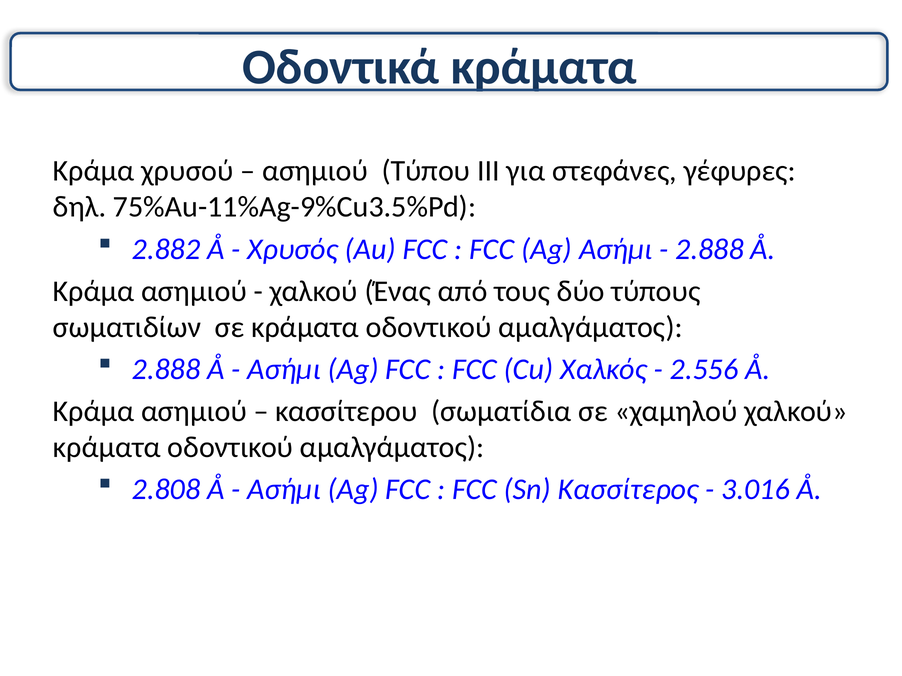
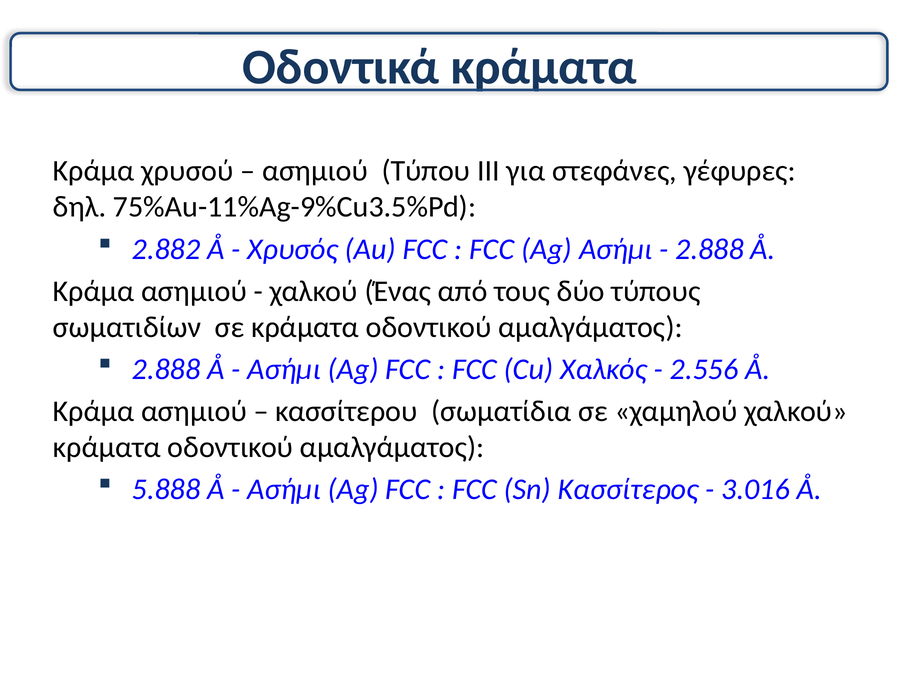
2.808: 2.808 -> 5.888
